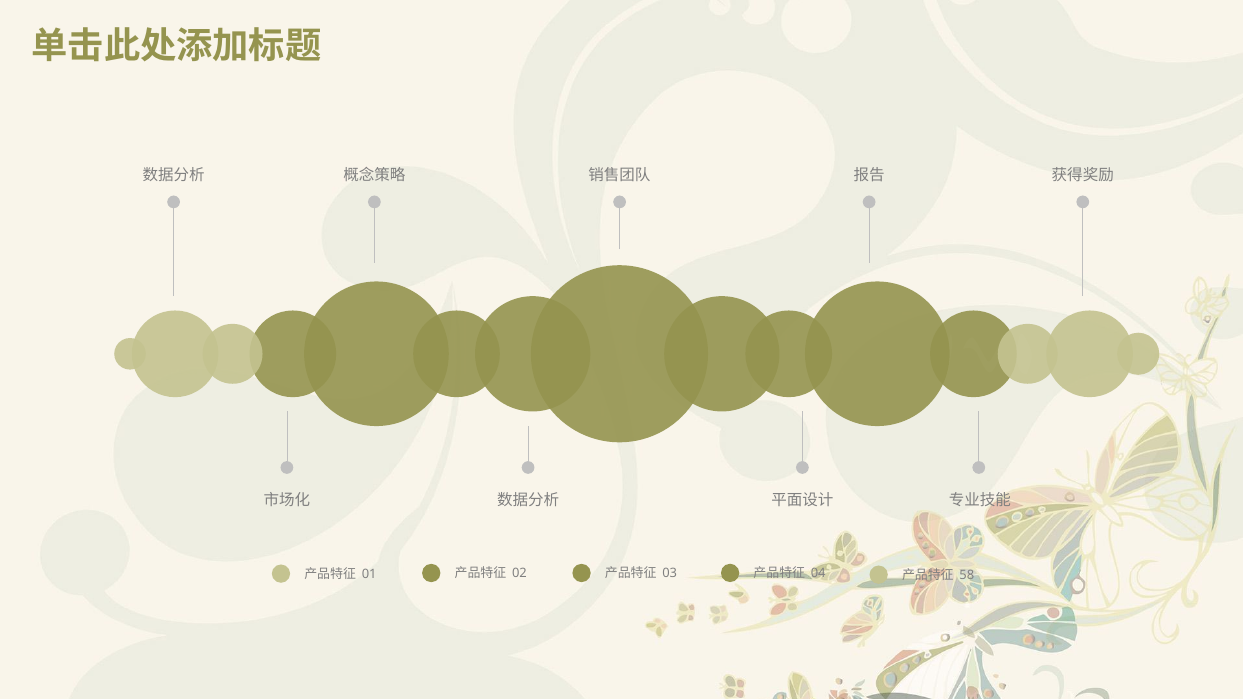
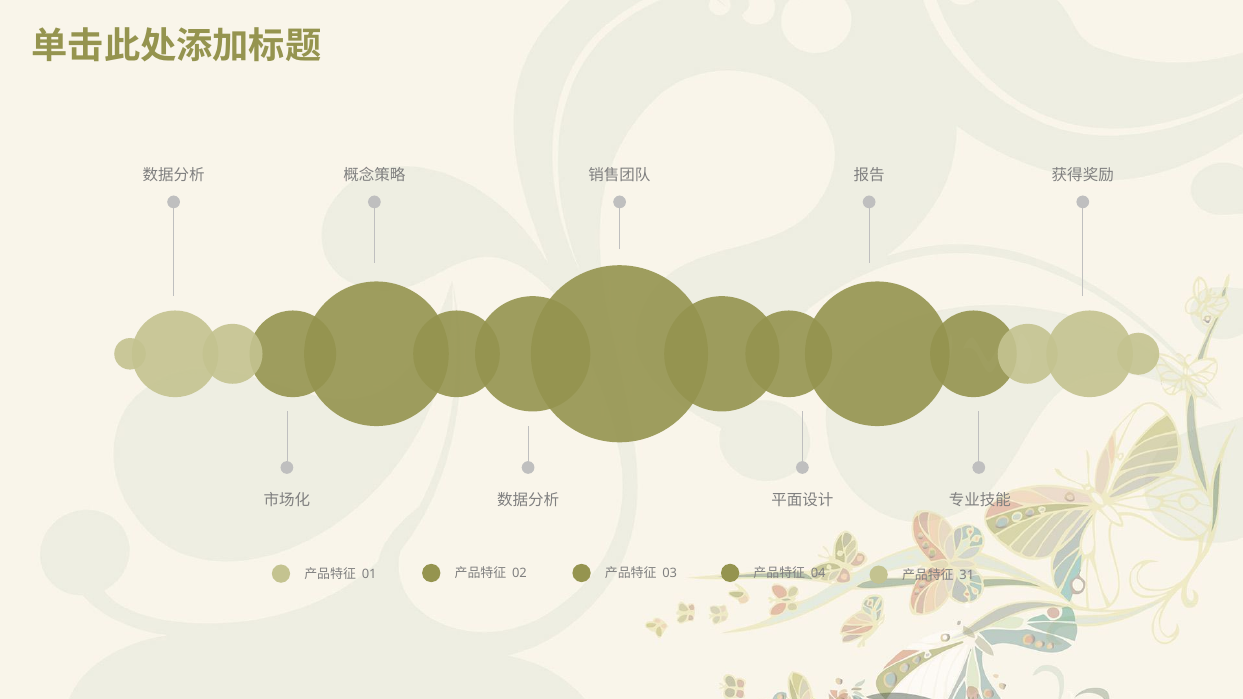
58: 58 -> 31
